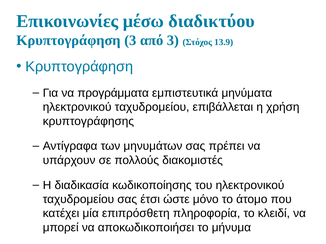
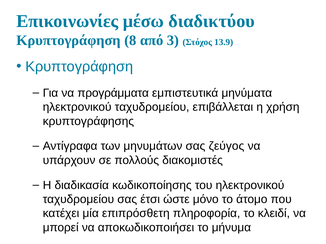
Κρυπτογράφηση 3: 3 -> 8
πρέπει: πρέπει -> ζεύγος
